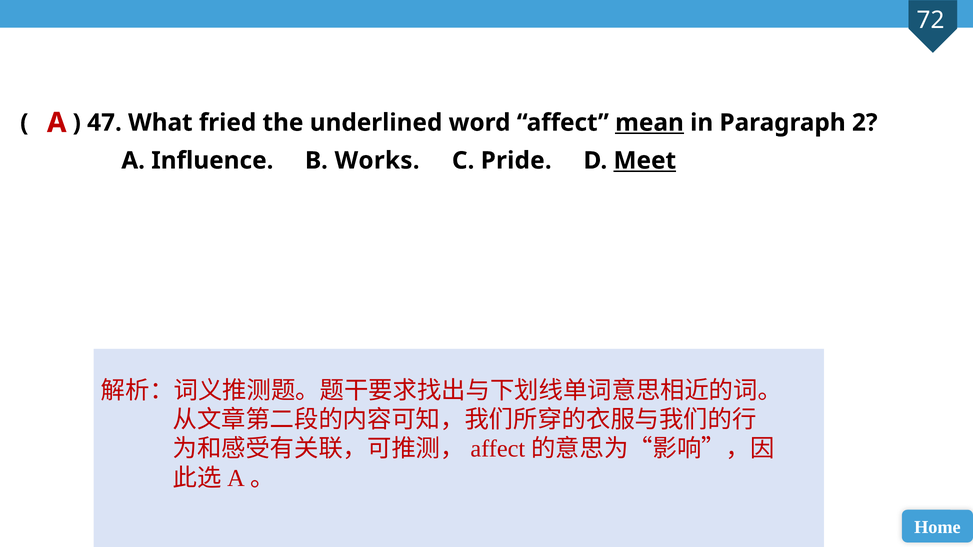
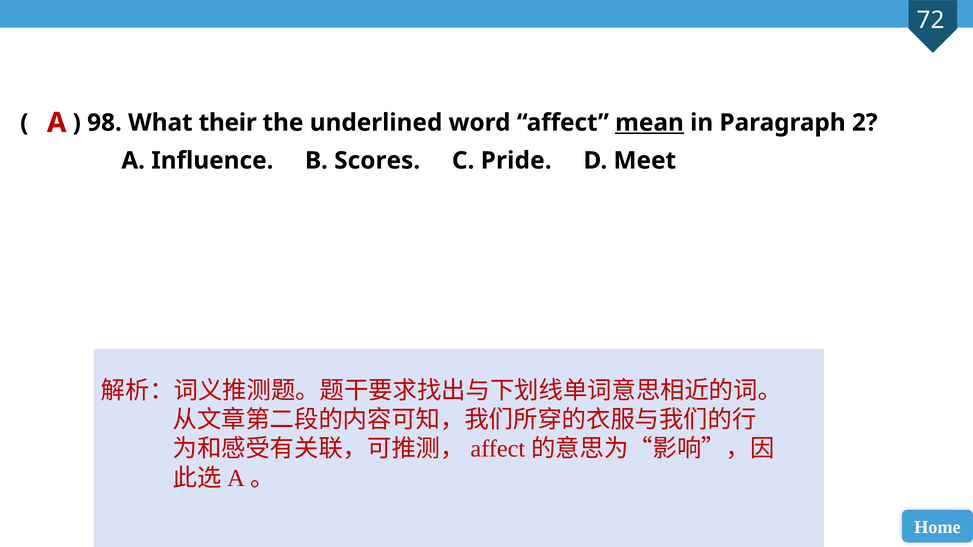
47: 47 -> 98
fried: fried -> their
Works: Works -> Scores
Meet underline: present -> none
